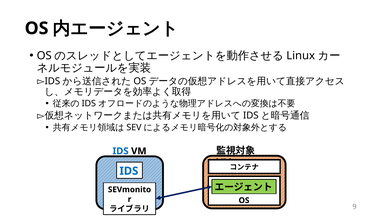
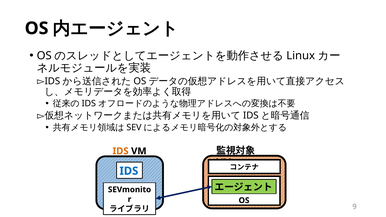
IDS at (121, 151) colour: blue -> orange
